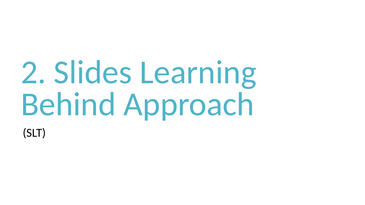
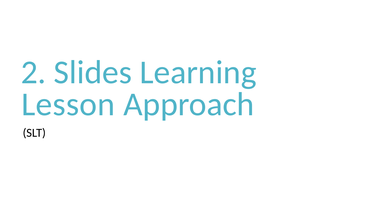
Behind: Behind -> Lesson
